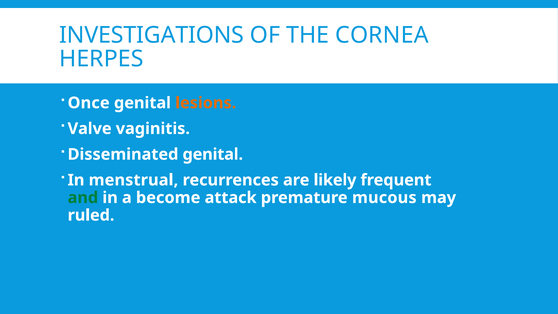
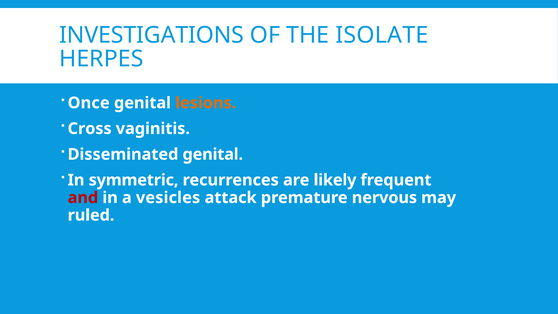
CORNEA: CORNEA -> ISOLATE
Valve: Valve -> Cross
menstrual: menstrual -> symmetric
and colour: green -> red
become: become -> vesicles
mucous: mucous -> nervous
